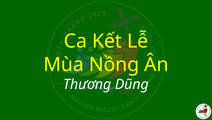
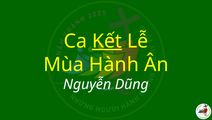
Kết underline: none -> present
Nồng: Nồng -> Hành
Thương: Thương -> Nguyễn
